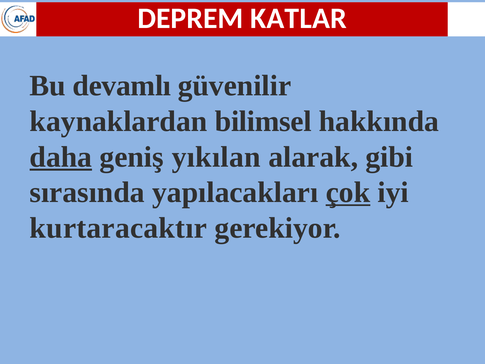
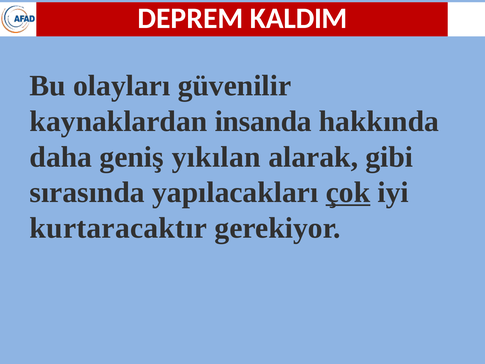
KATLAR: KATLAR -> KALDIM
devamlı: devamlı -> olayları
bilimsel: bilimsel -> insanda
daha underline: present -> none
